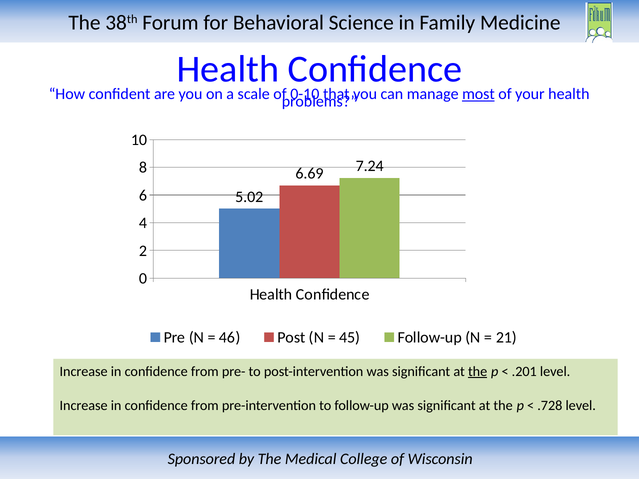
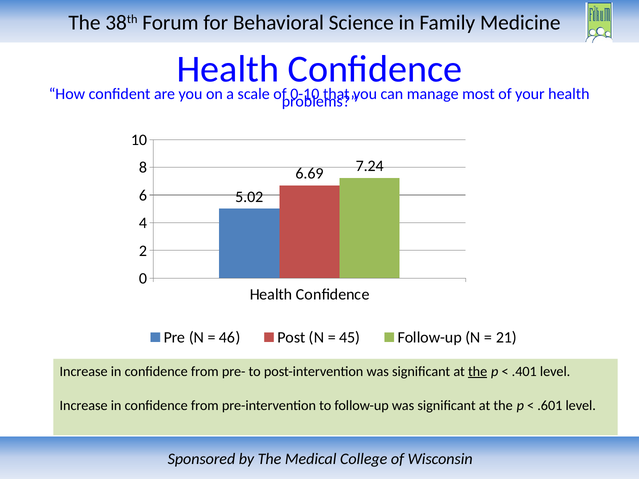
most underline: present -> none
.201: .201 -> .401
.728: .728 -> .601
